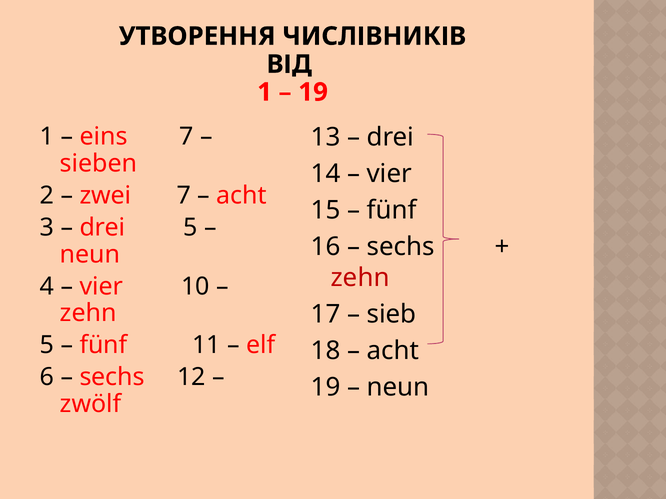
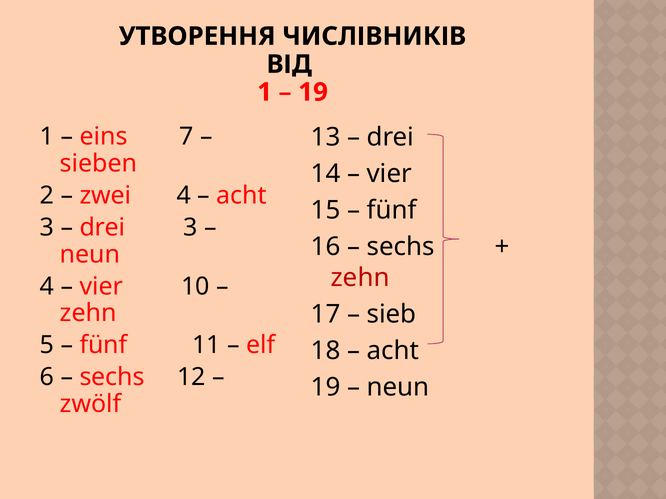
zwei 7: 7 -> 4
drei 5: 5 -> 3
